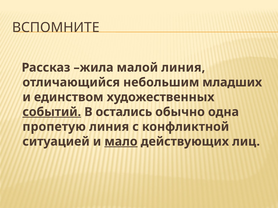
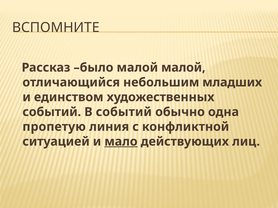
жила: жила -> было
малой линия: линия -> малой
событий at (52, 112) underline: present -> none
В остались: остались -> событий
